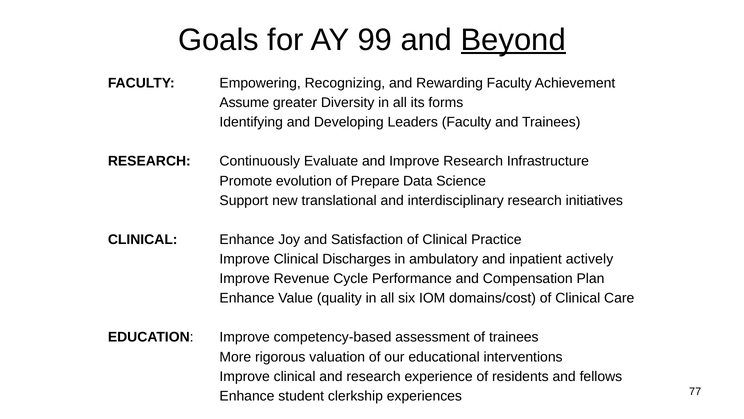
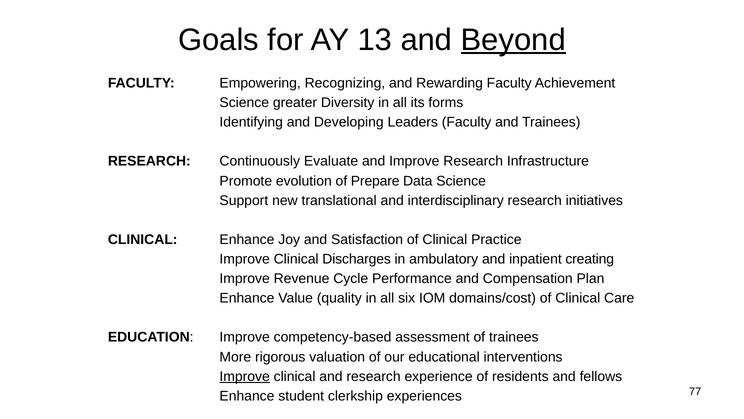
99: 99 -> 13
Assume at (244, 103): Assume -> Science
actively: actively -> creating
Improve at (245, 376) underline: none -> present
